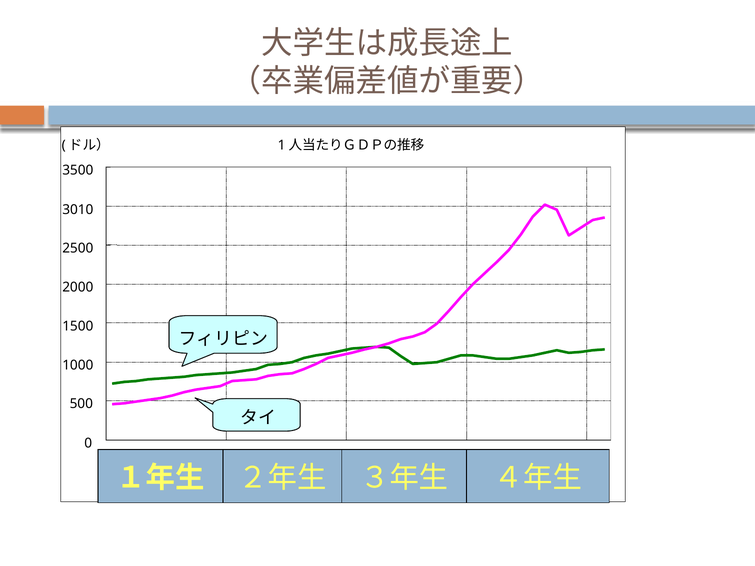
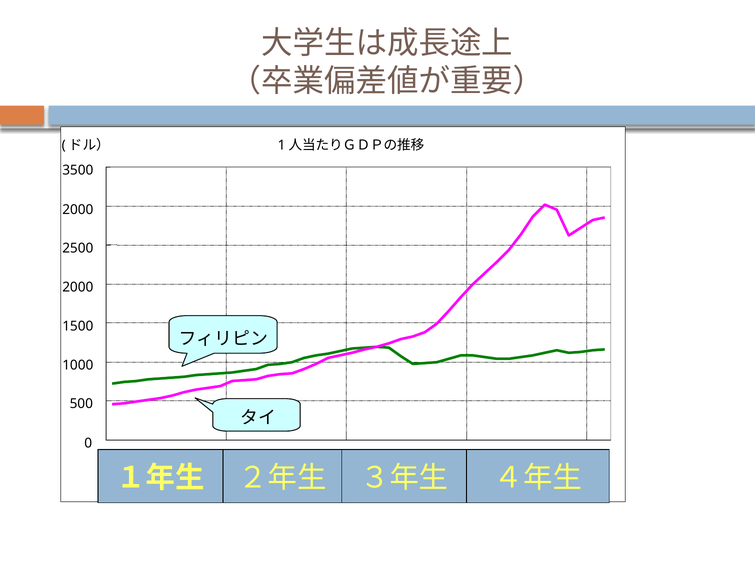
3010 at (78, 210): 3010 -> 2000
